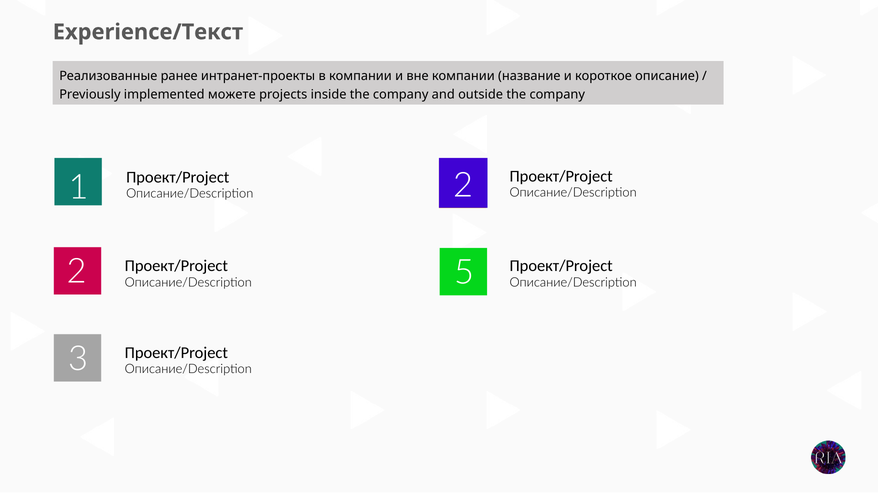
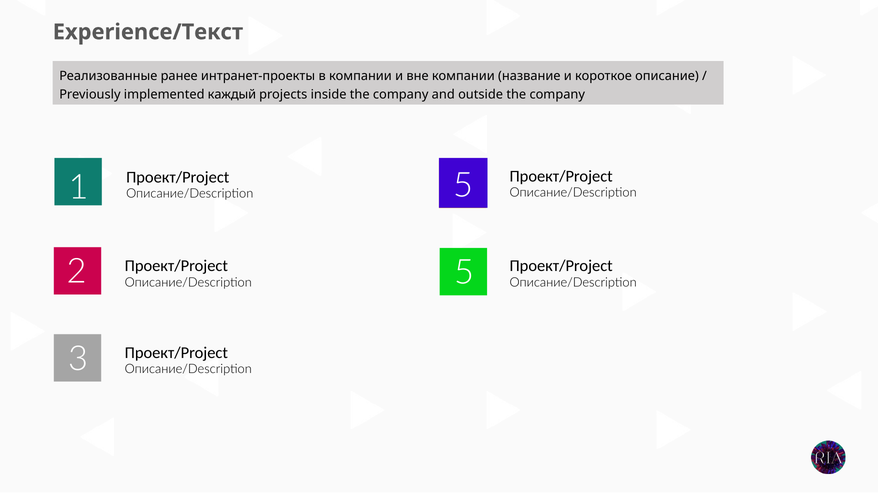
можете: можете -> каждый
Проект/Project 2: 2 -> 5
